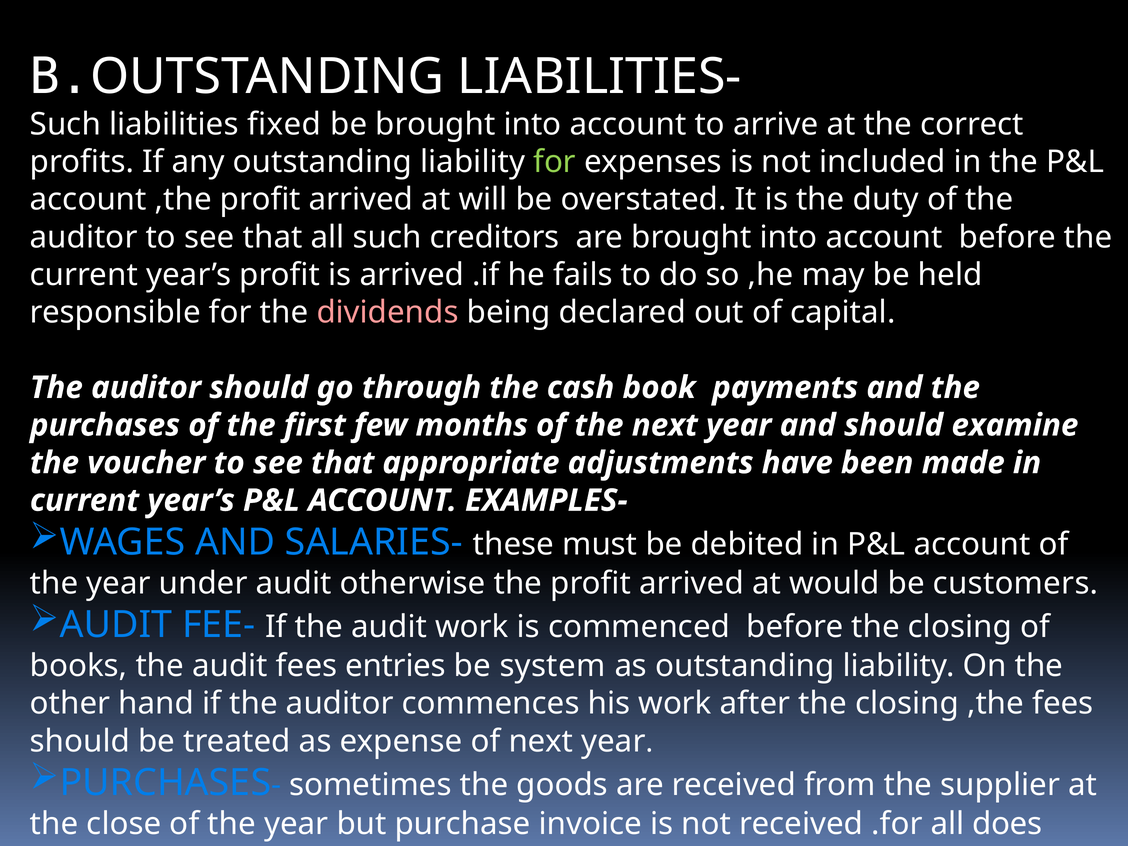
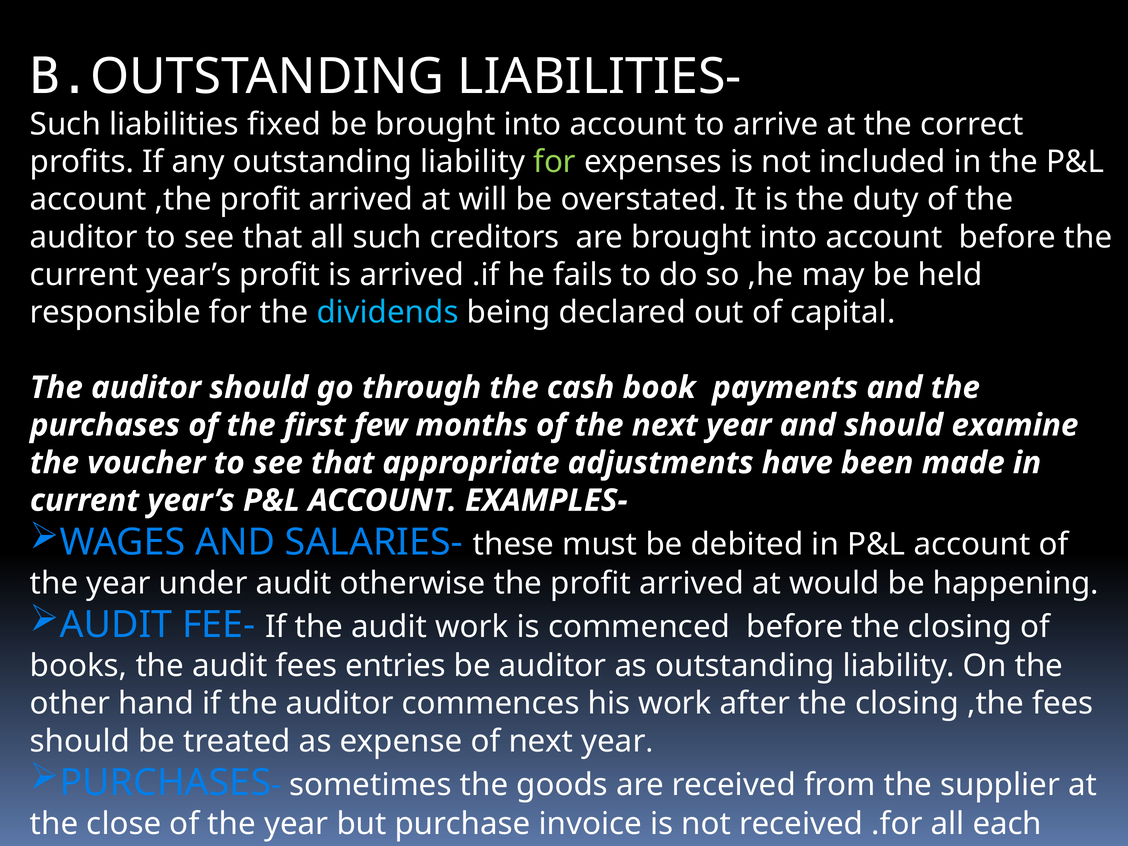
dividends colour: pink -> light blue
customers: customers -> happening
be system: system -> auditor
does: does -> each
